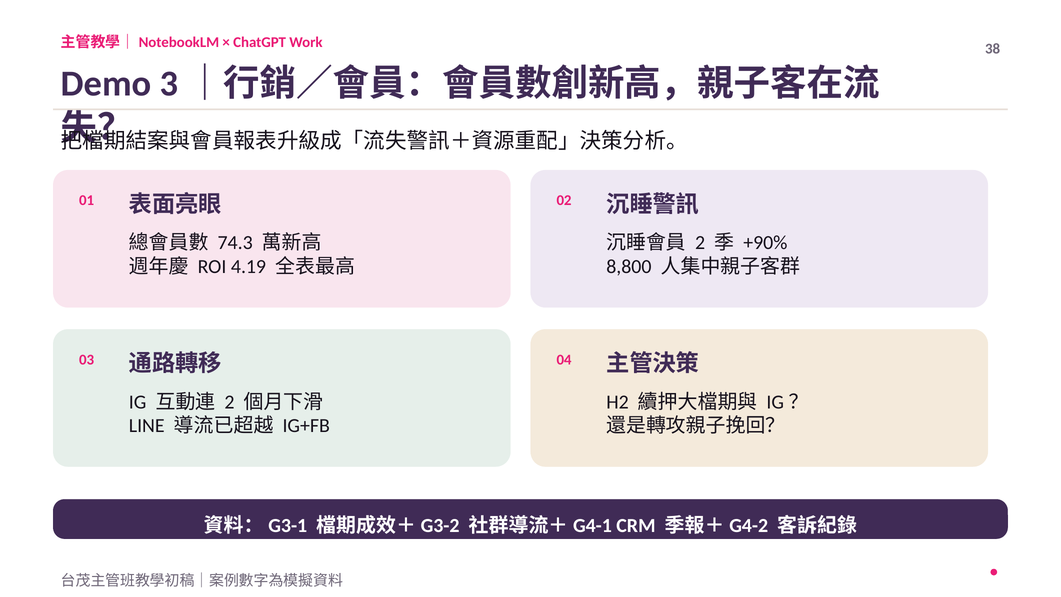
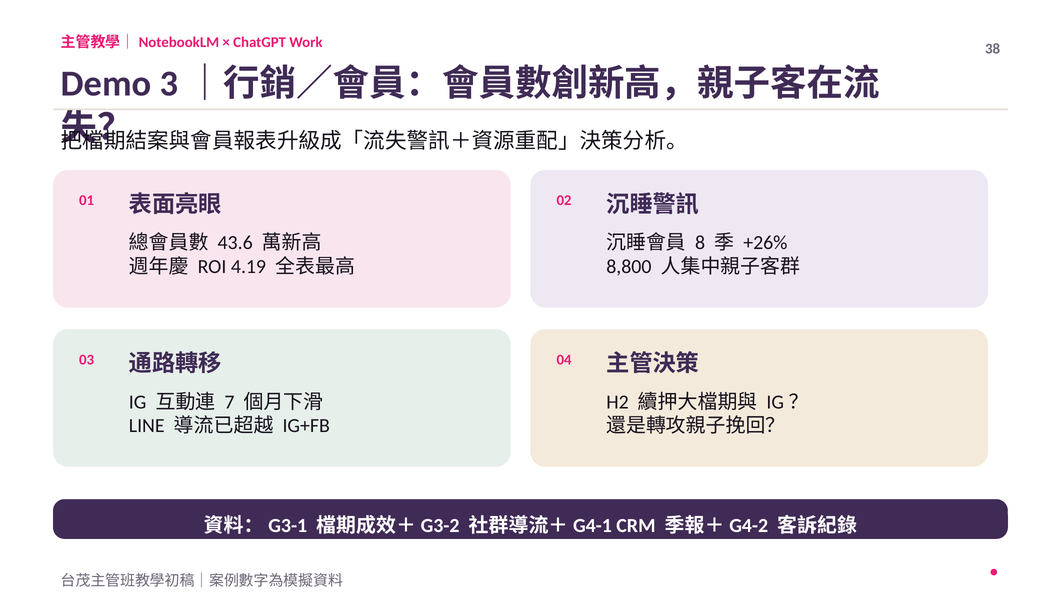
74.3: 74.3 -> 43.6
2 at (700, 243): 2 -> 8
+90%: +90% -> +26%
2 at (230, 402): 2 -> 7
